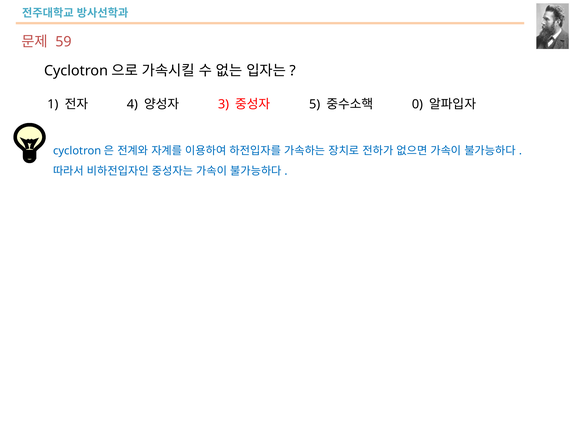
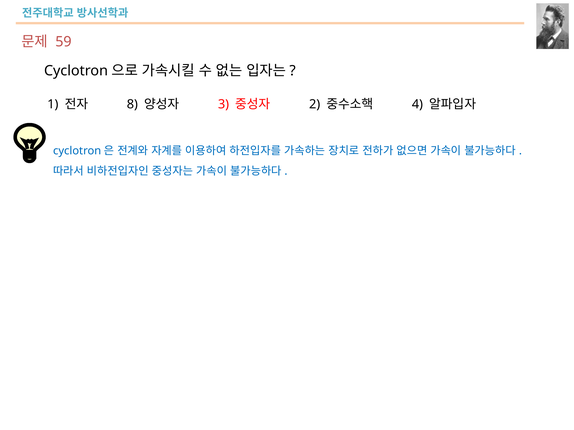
4: 4 -> 8
5: 5 -> 2
0: 0 -> 4
